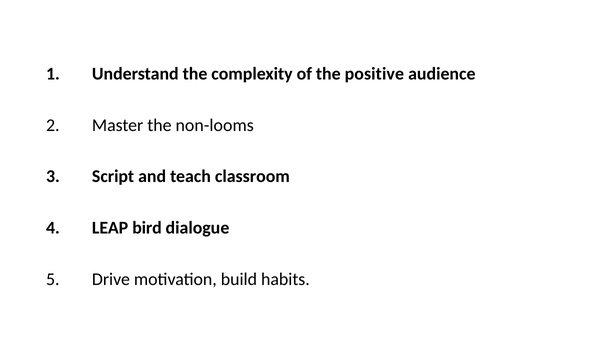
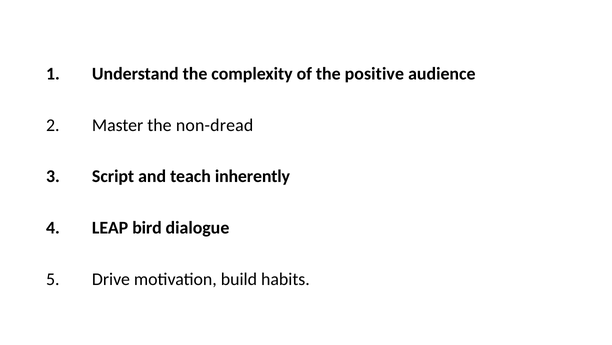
non-looms: non-looms -> non-dread
classroom: classroom -> inherently
